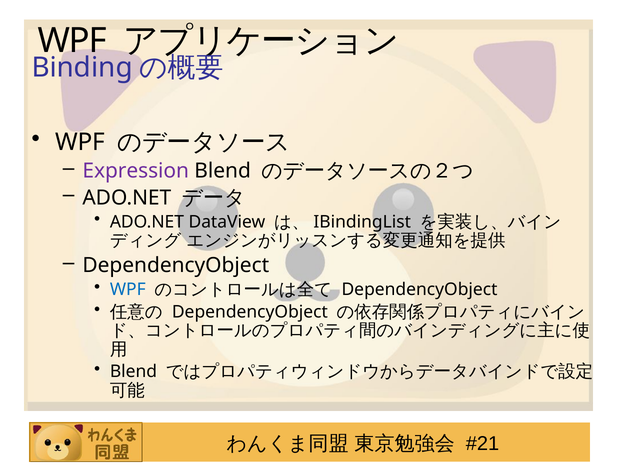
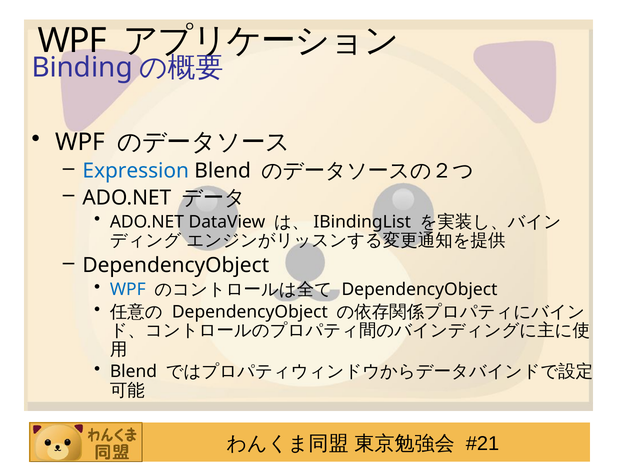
Expression colour: purple -> blue
